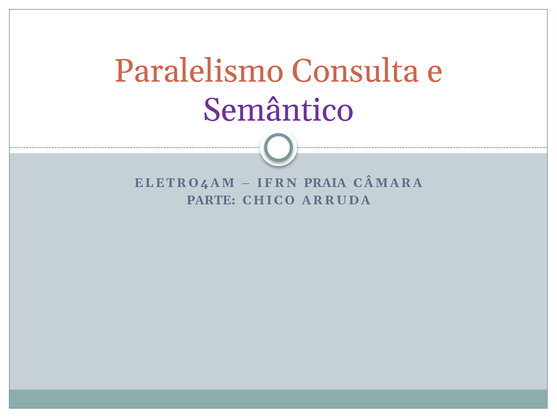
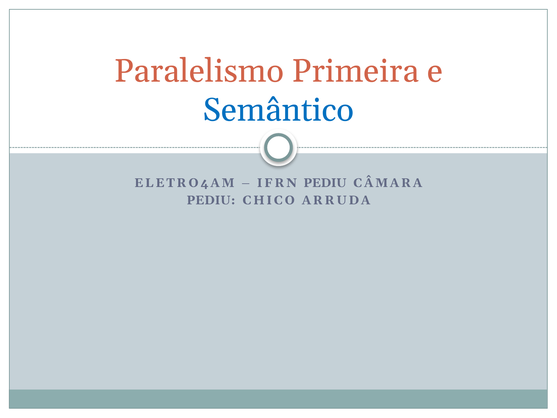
Consulta: Consulta -> Primeira
Semântico colour: purple -> blue
IFRN PRAIA: PRAIA -> PEDIU
PARTE at (211, 200): PARTE -> PEDIU
